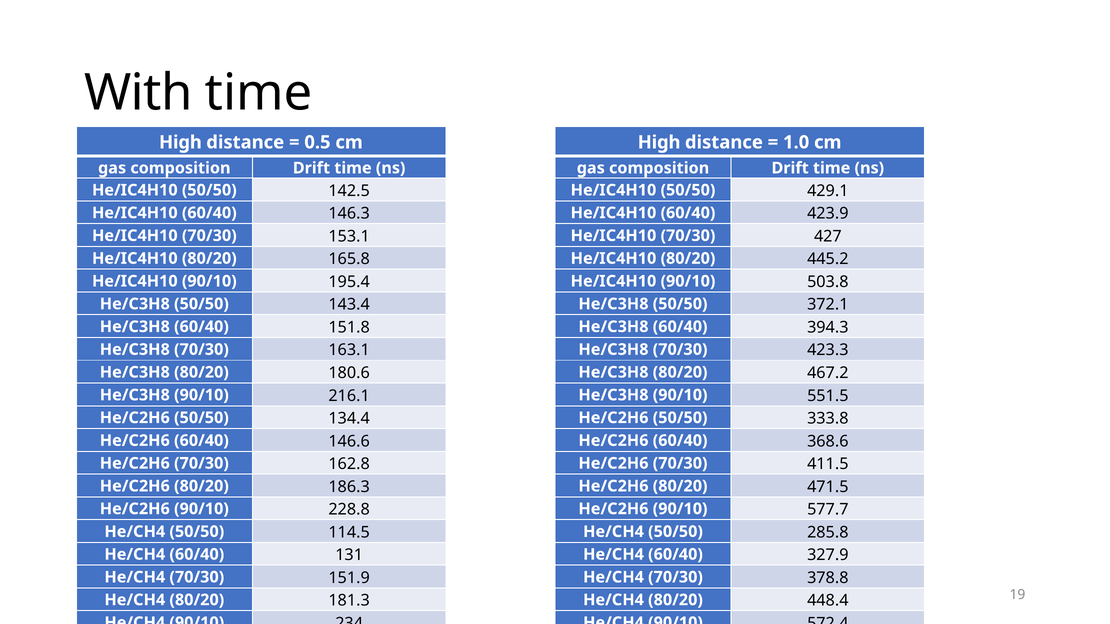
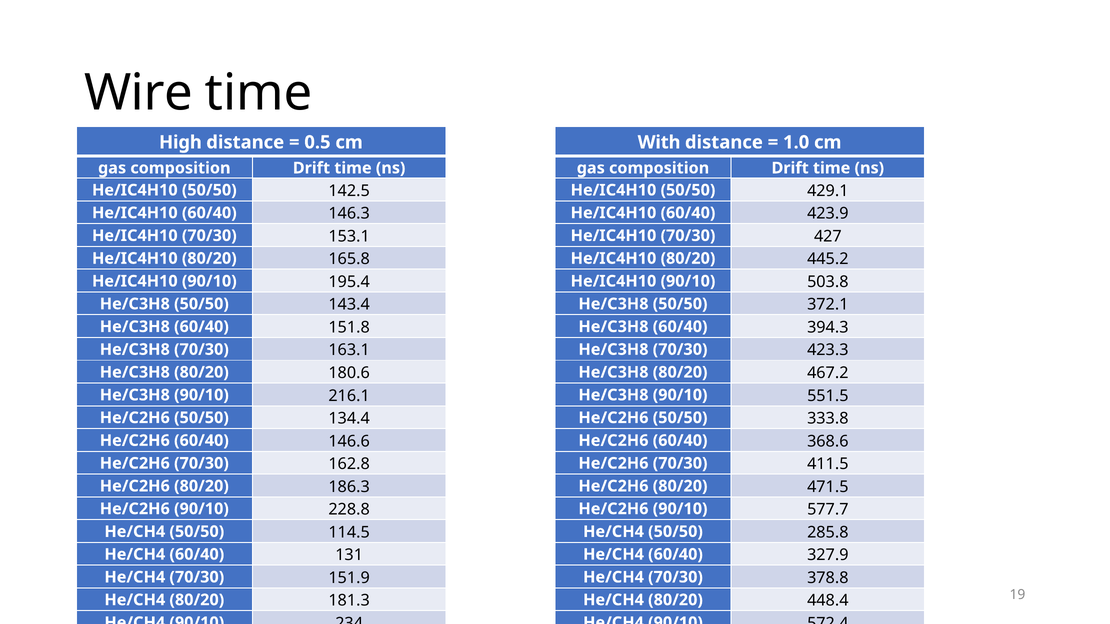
With: With -> Wire
High at (659, 142): High -> With
